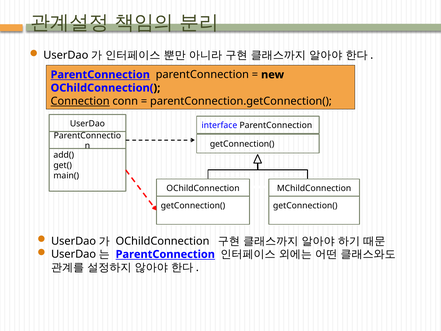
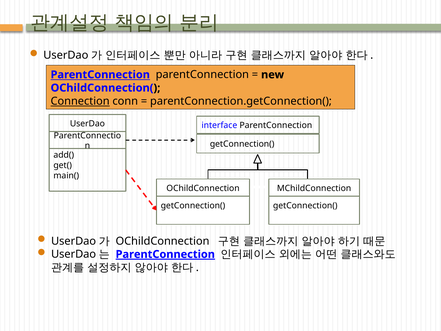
ParentConnection at (165, 254) underline: none -> present
